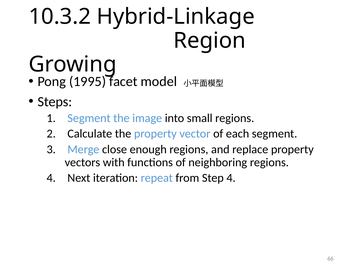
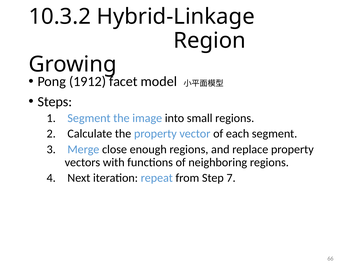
1995: 1995 -> 1912
Step 4: 4 -> 7
